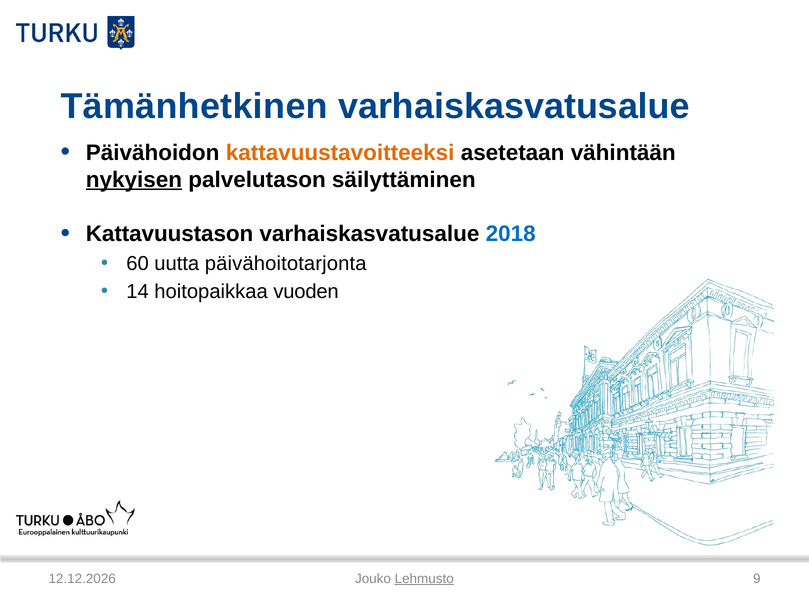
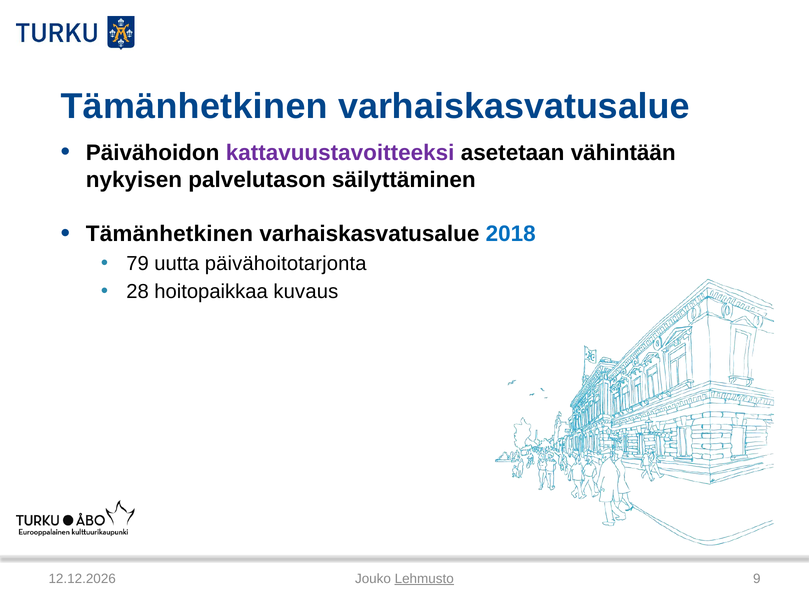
kattavuustavoitteeksi colour: orange -> purple
nykyisen underline: present -> none
Kattavuustason at (170, 234): Kattavuustason -> Tämänhetkinen
60: 60 -> 79
14: 14 -> 28
vuoden: vuoden -> kuvaus
